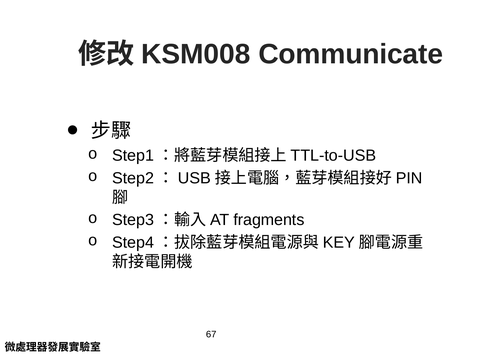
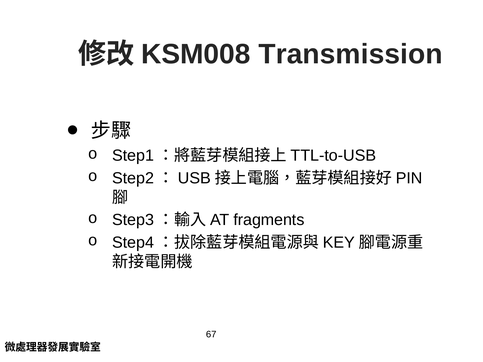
Communicate: Communicate -> Transmission
